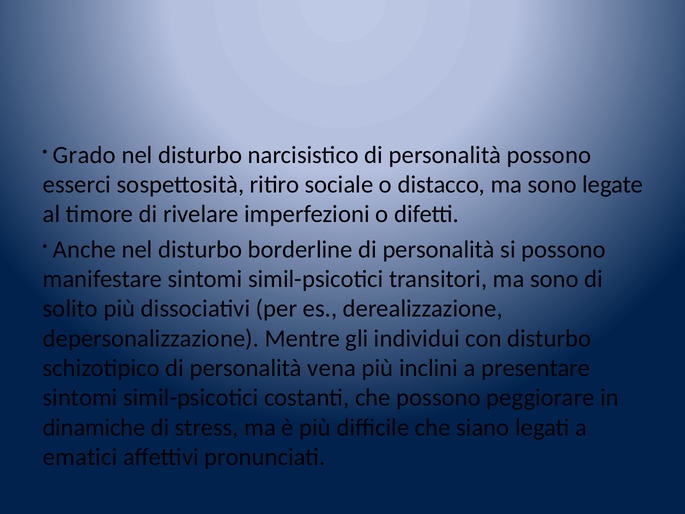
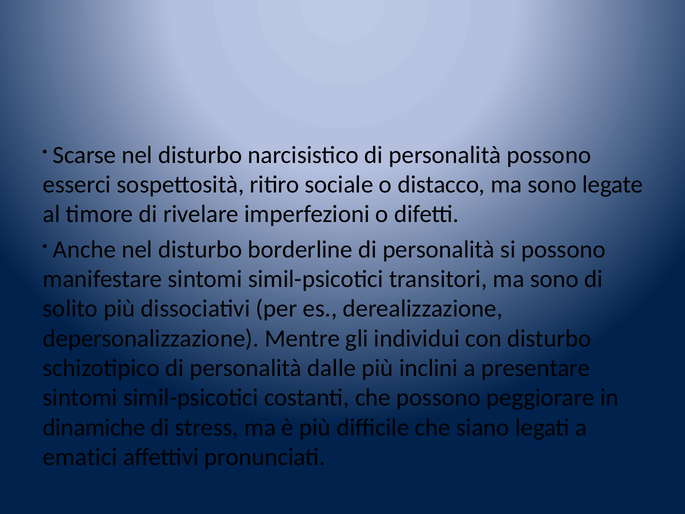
Grado: Grado -> Scarse
vena: vena -> dalle
